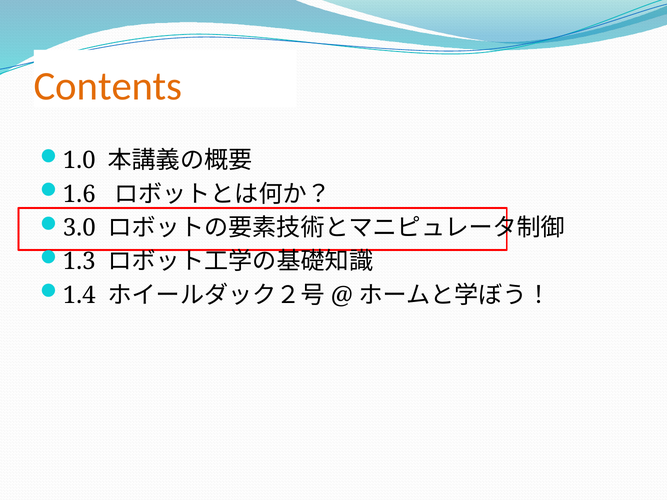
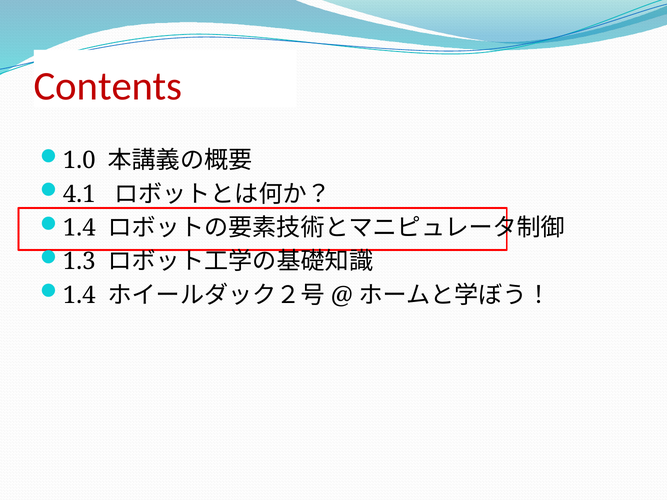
Contents colour: orange -> red
1.6: 1.6 -> 4.1
3.0 at (79, 228): 3.0 -> 1.4
